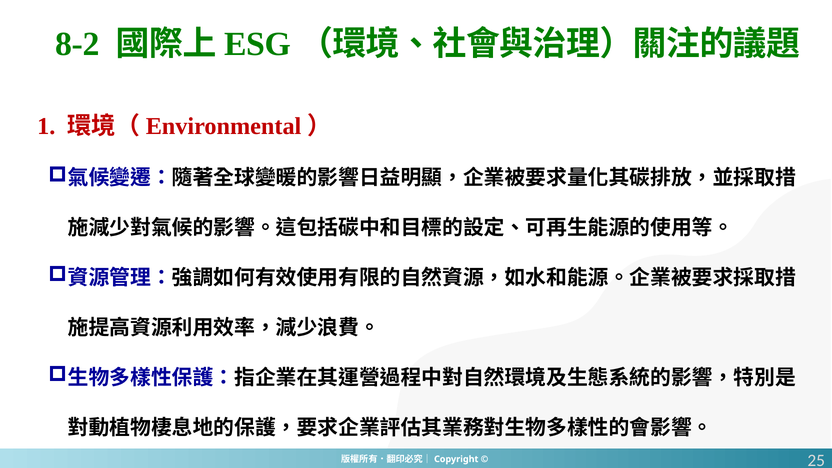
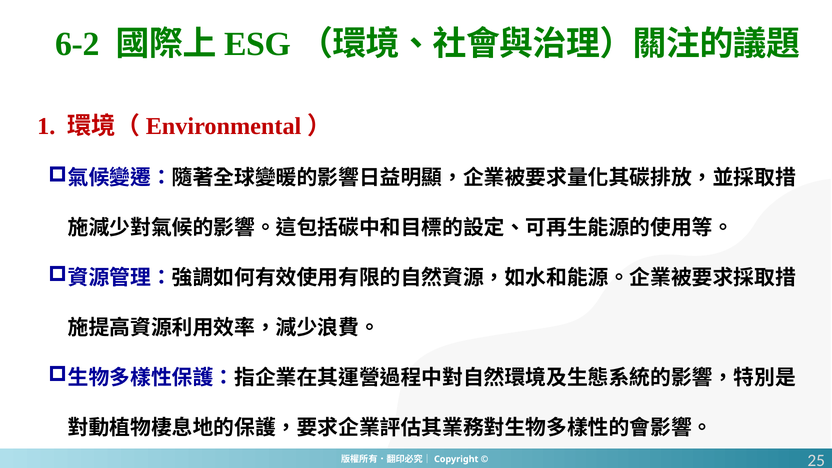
8-2: 8-2 -> 6-2
